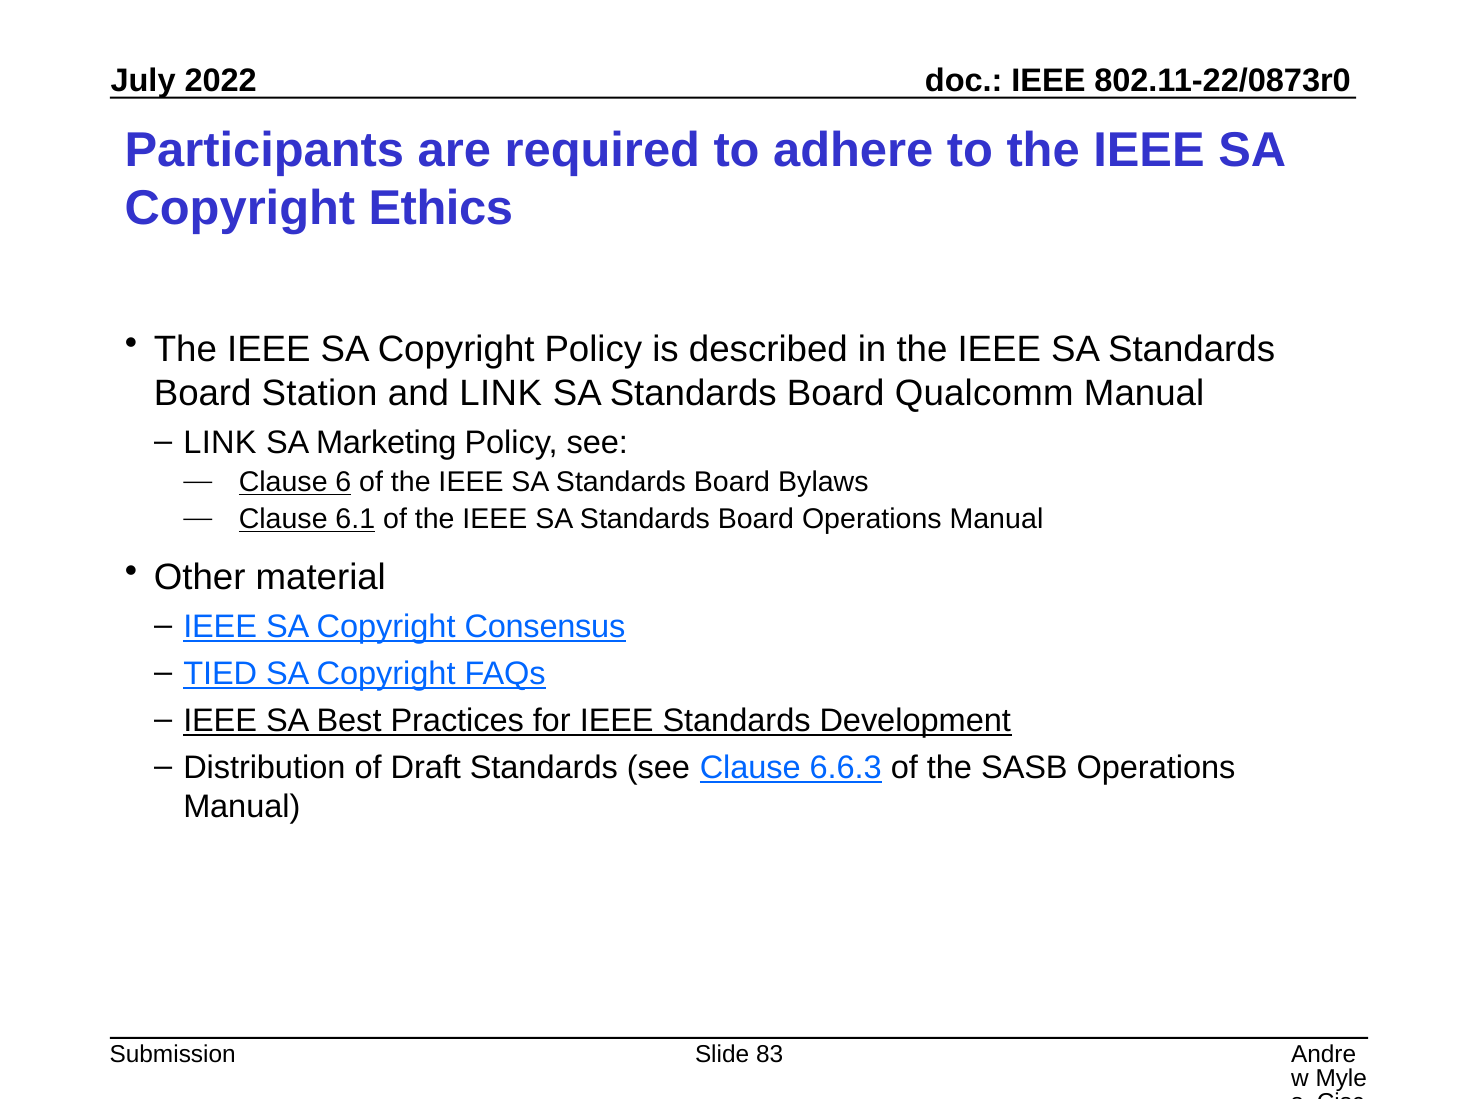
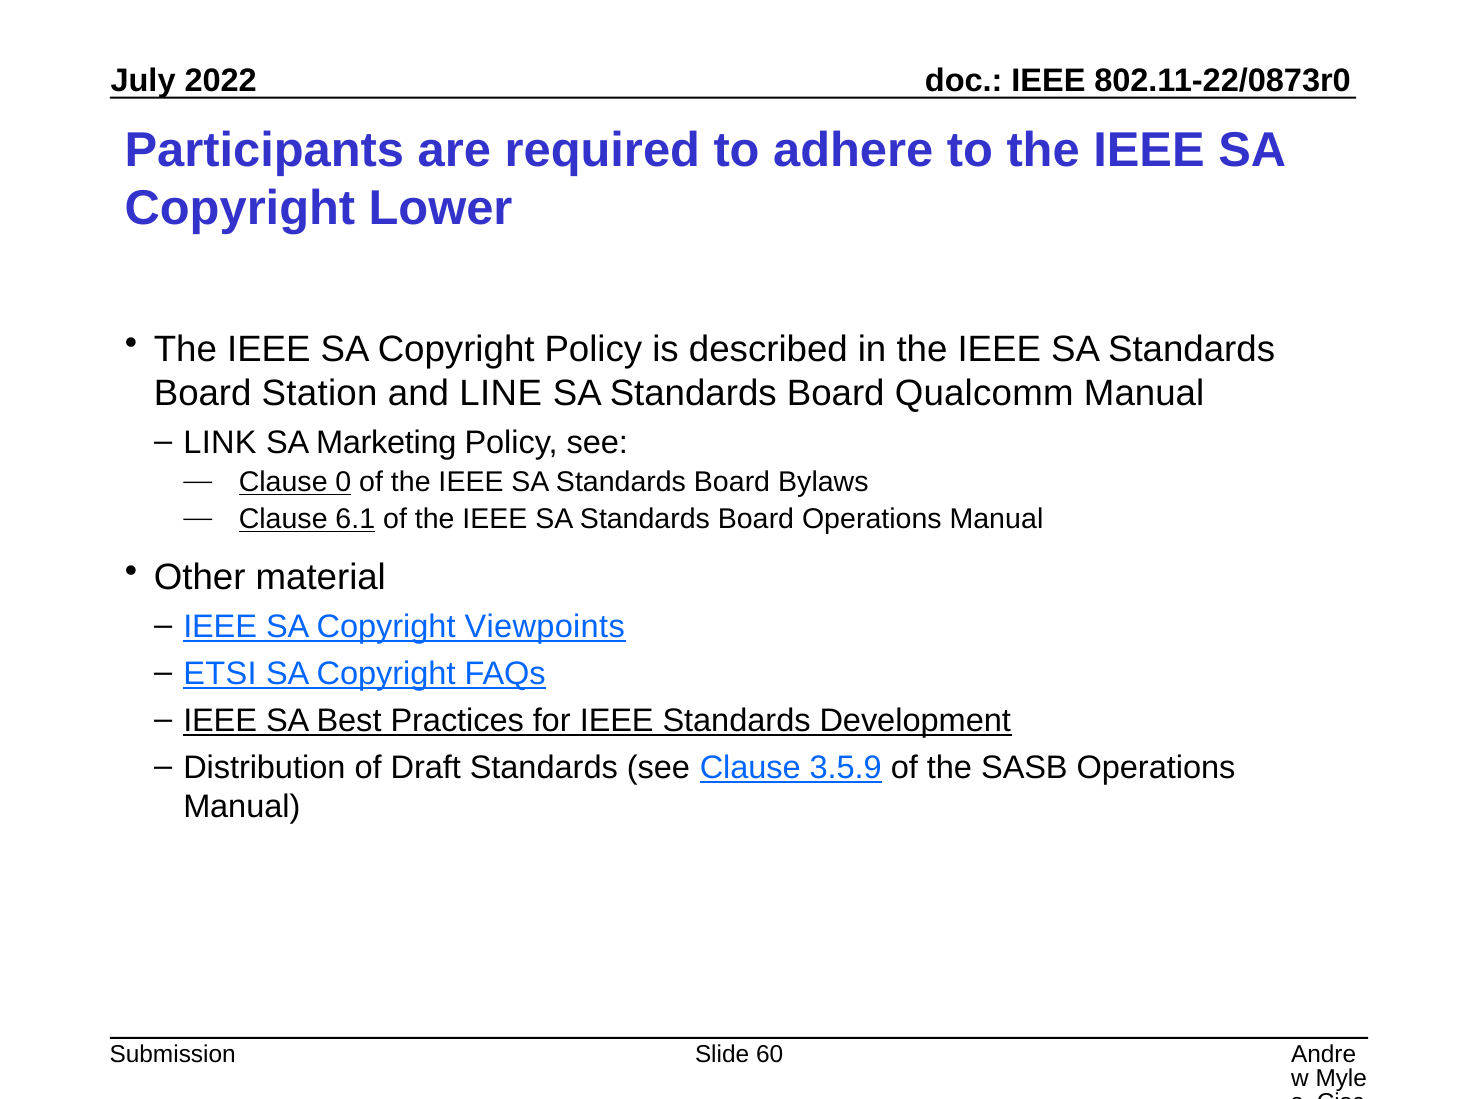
Ethics: Ethics -> Lower
and LINK: LINK -> LINE
6: 6 -> 0
Consensus: Consensus -> Viewpoints
TIED: TIED -> ETSI
6.6.3: 6.6.3 -> 3.5.9
83: 83 -> 60
